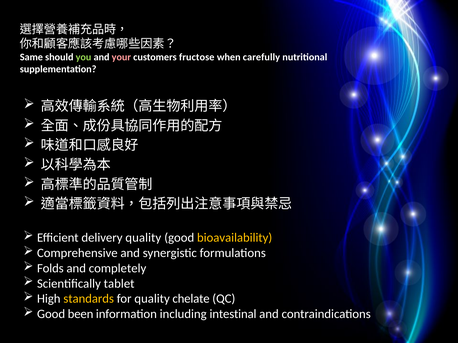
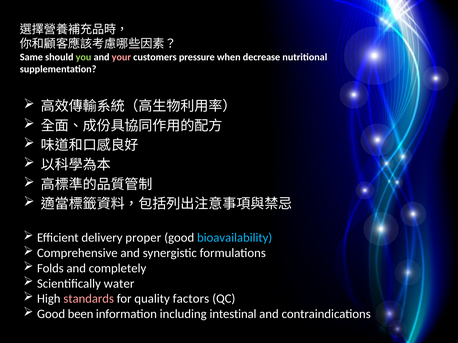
fructose: fructose -> pressure
carefully: carefully -> decrease
delivery quality: quality -> proper
bioavailability colour: yellow -> light blue
tablet: tablet -> water
standards colour: yellow -> pink
chelate: chelate -> factors
